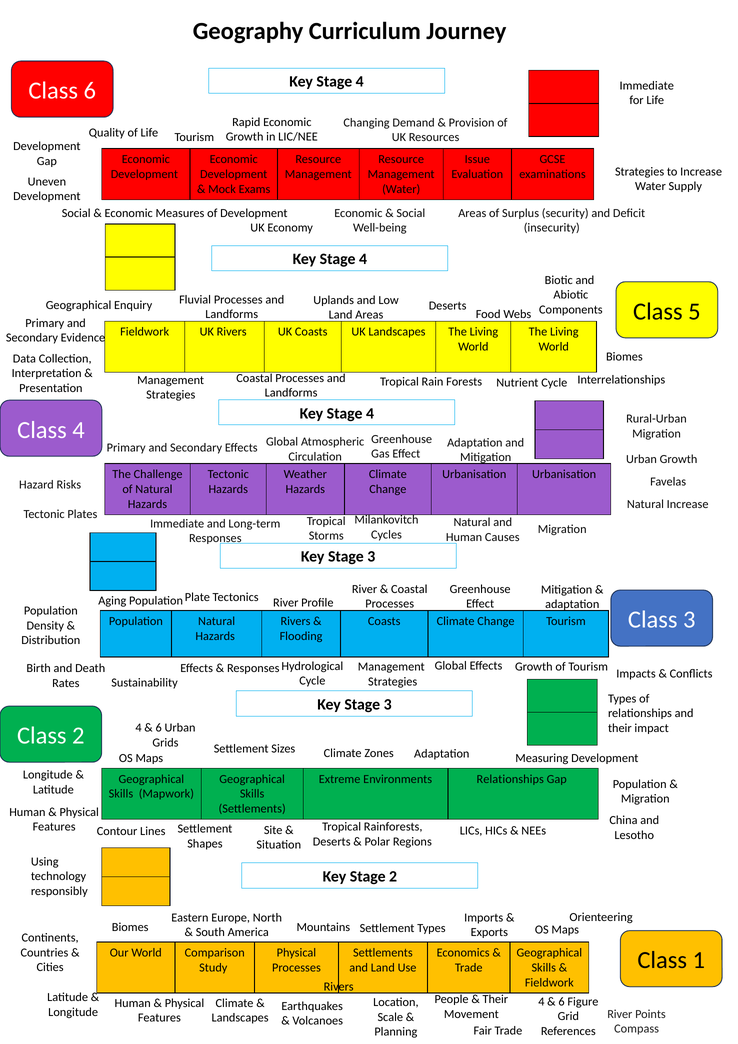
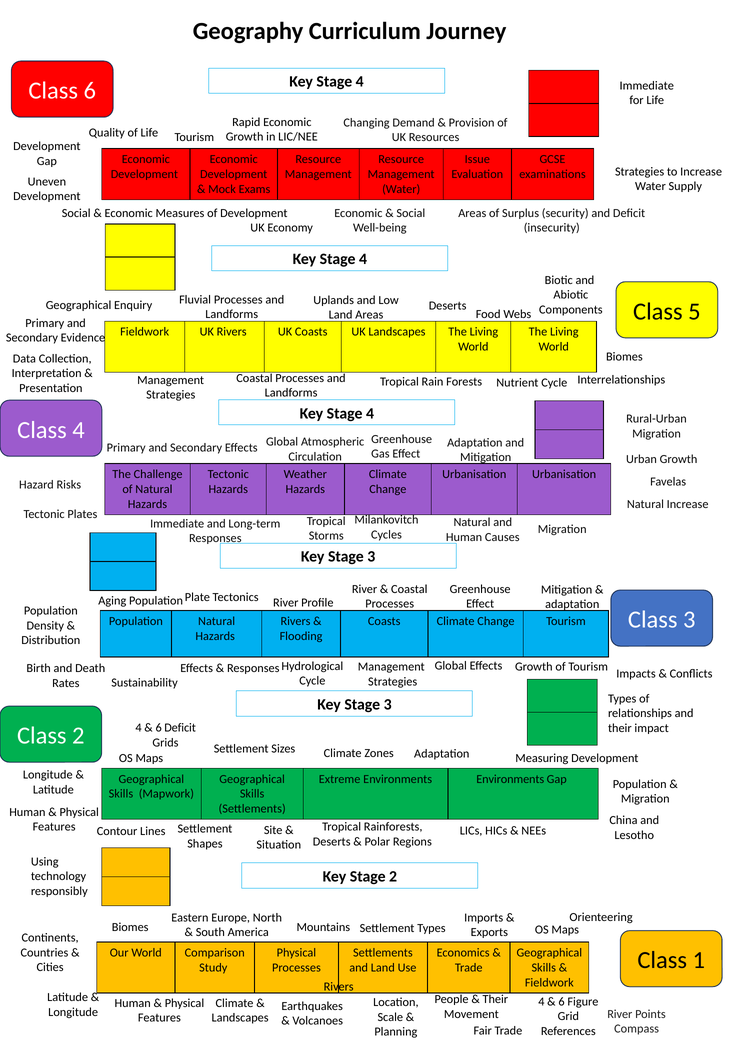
6 Urban: Urban -> Deficit
Environments Relationships: Relationships -> Environments
